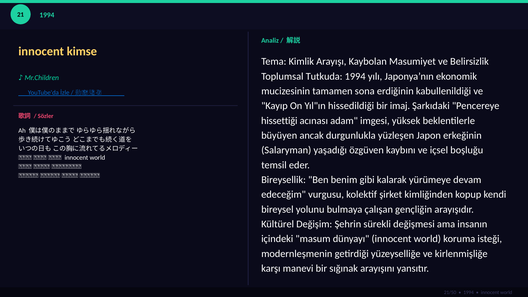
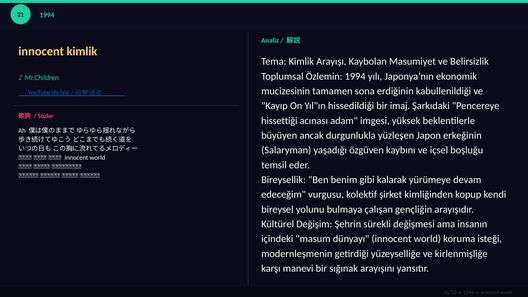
innocent kimse: kimse -> kimlik
Tutkuda: Tutkuda -> Özlemin
